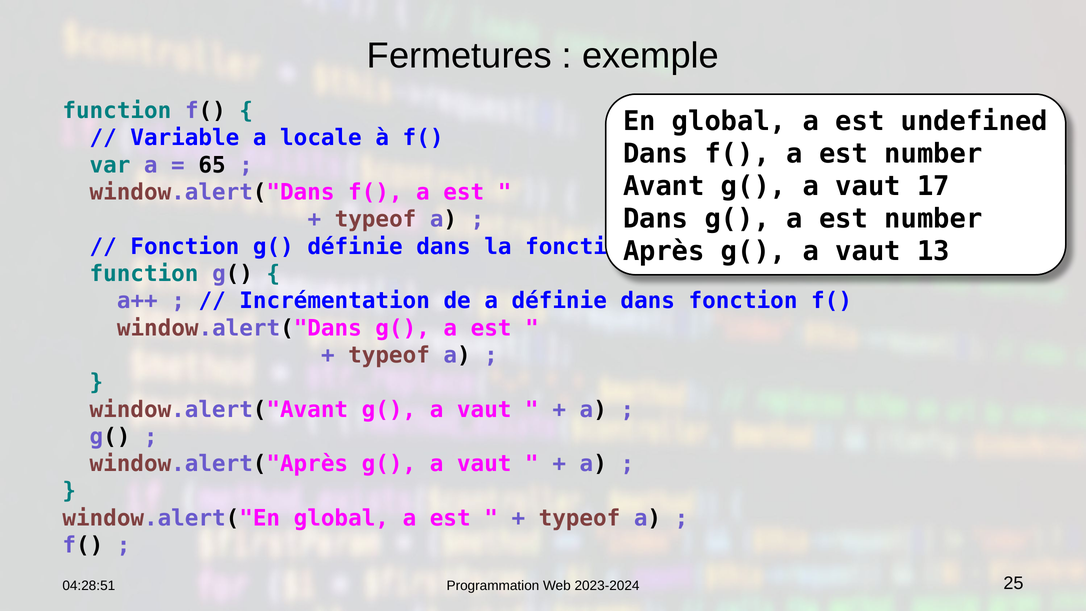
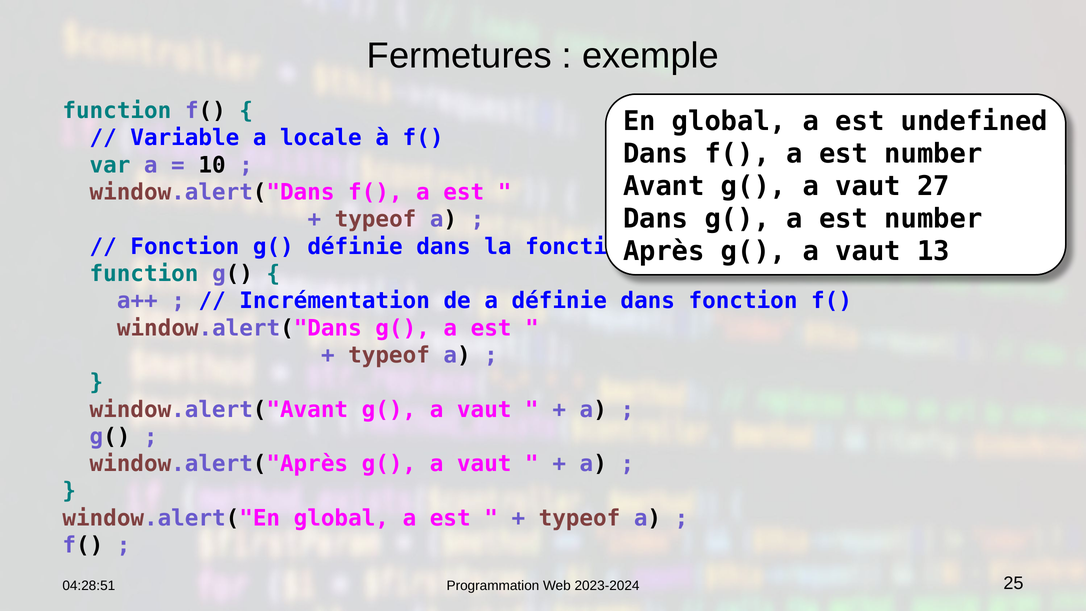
65: 65 -> 10
17: 17 -> 27
